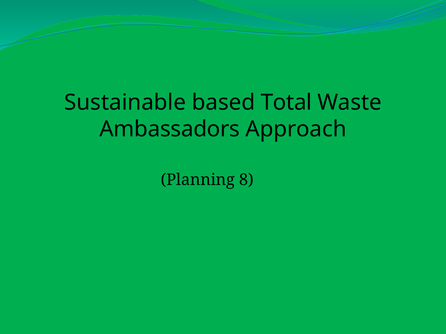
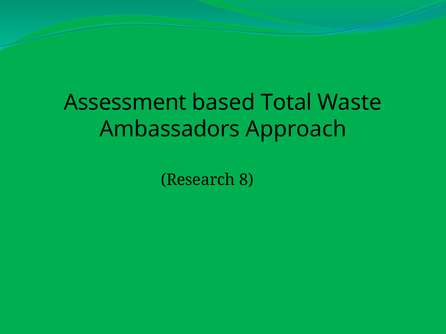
Sustainable: Sustainable -> Assessment
Planning: Planning -> Research
